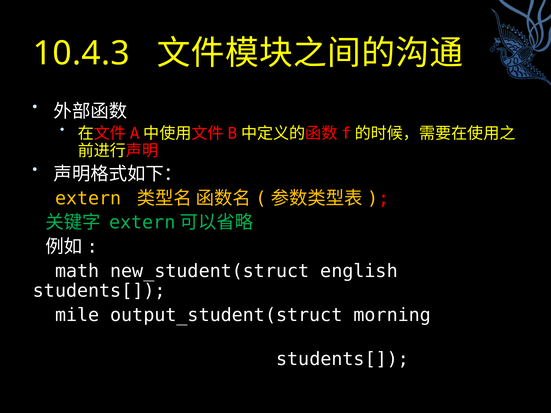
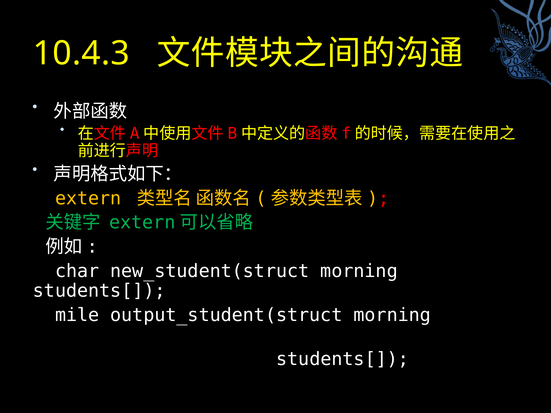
math: math -> char
new_student(struct english: english -> morning
